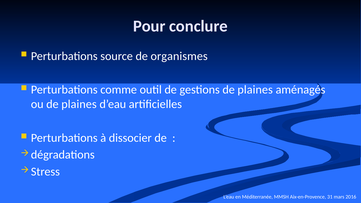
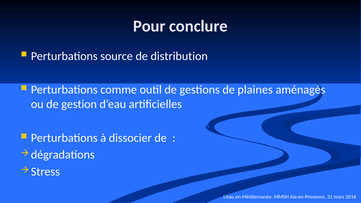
organismes: organismes -> distribution
ou de plaines: plaines -> gestion
